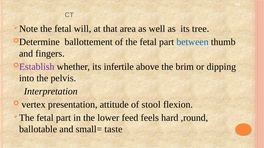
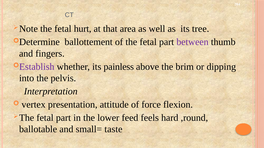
will: will -> hurt
between colour: blue -> purple
infertile: infertile -> painless
stool: stool -> force
